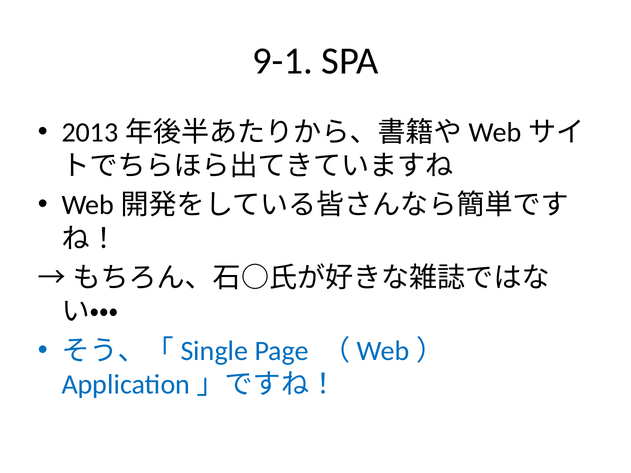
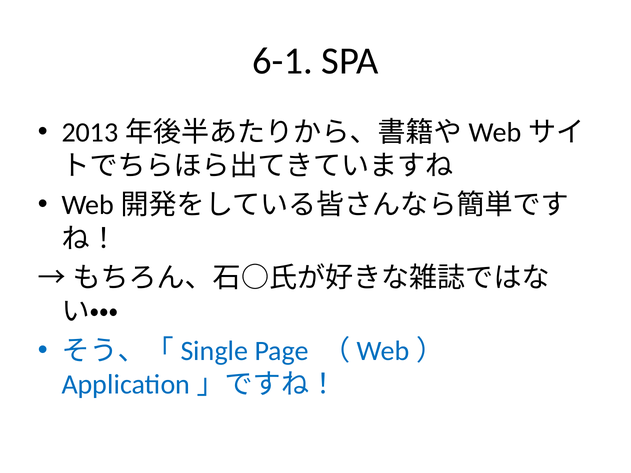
9-1: 9-1 -> 6-1
